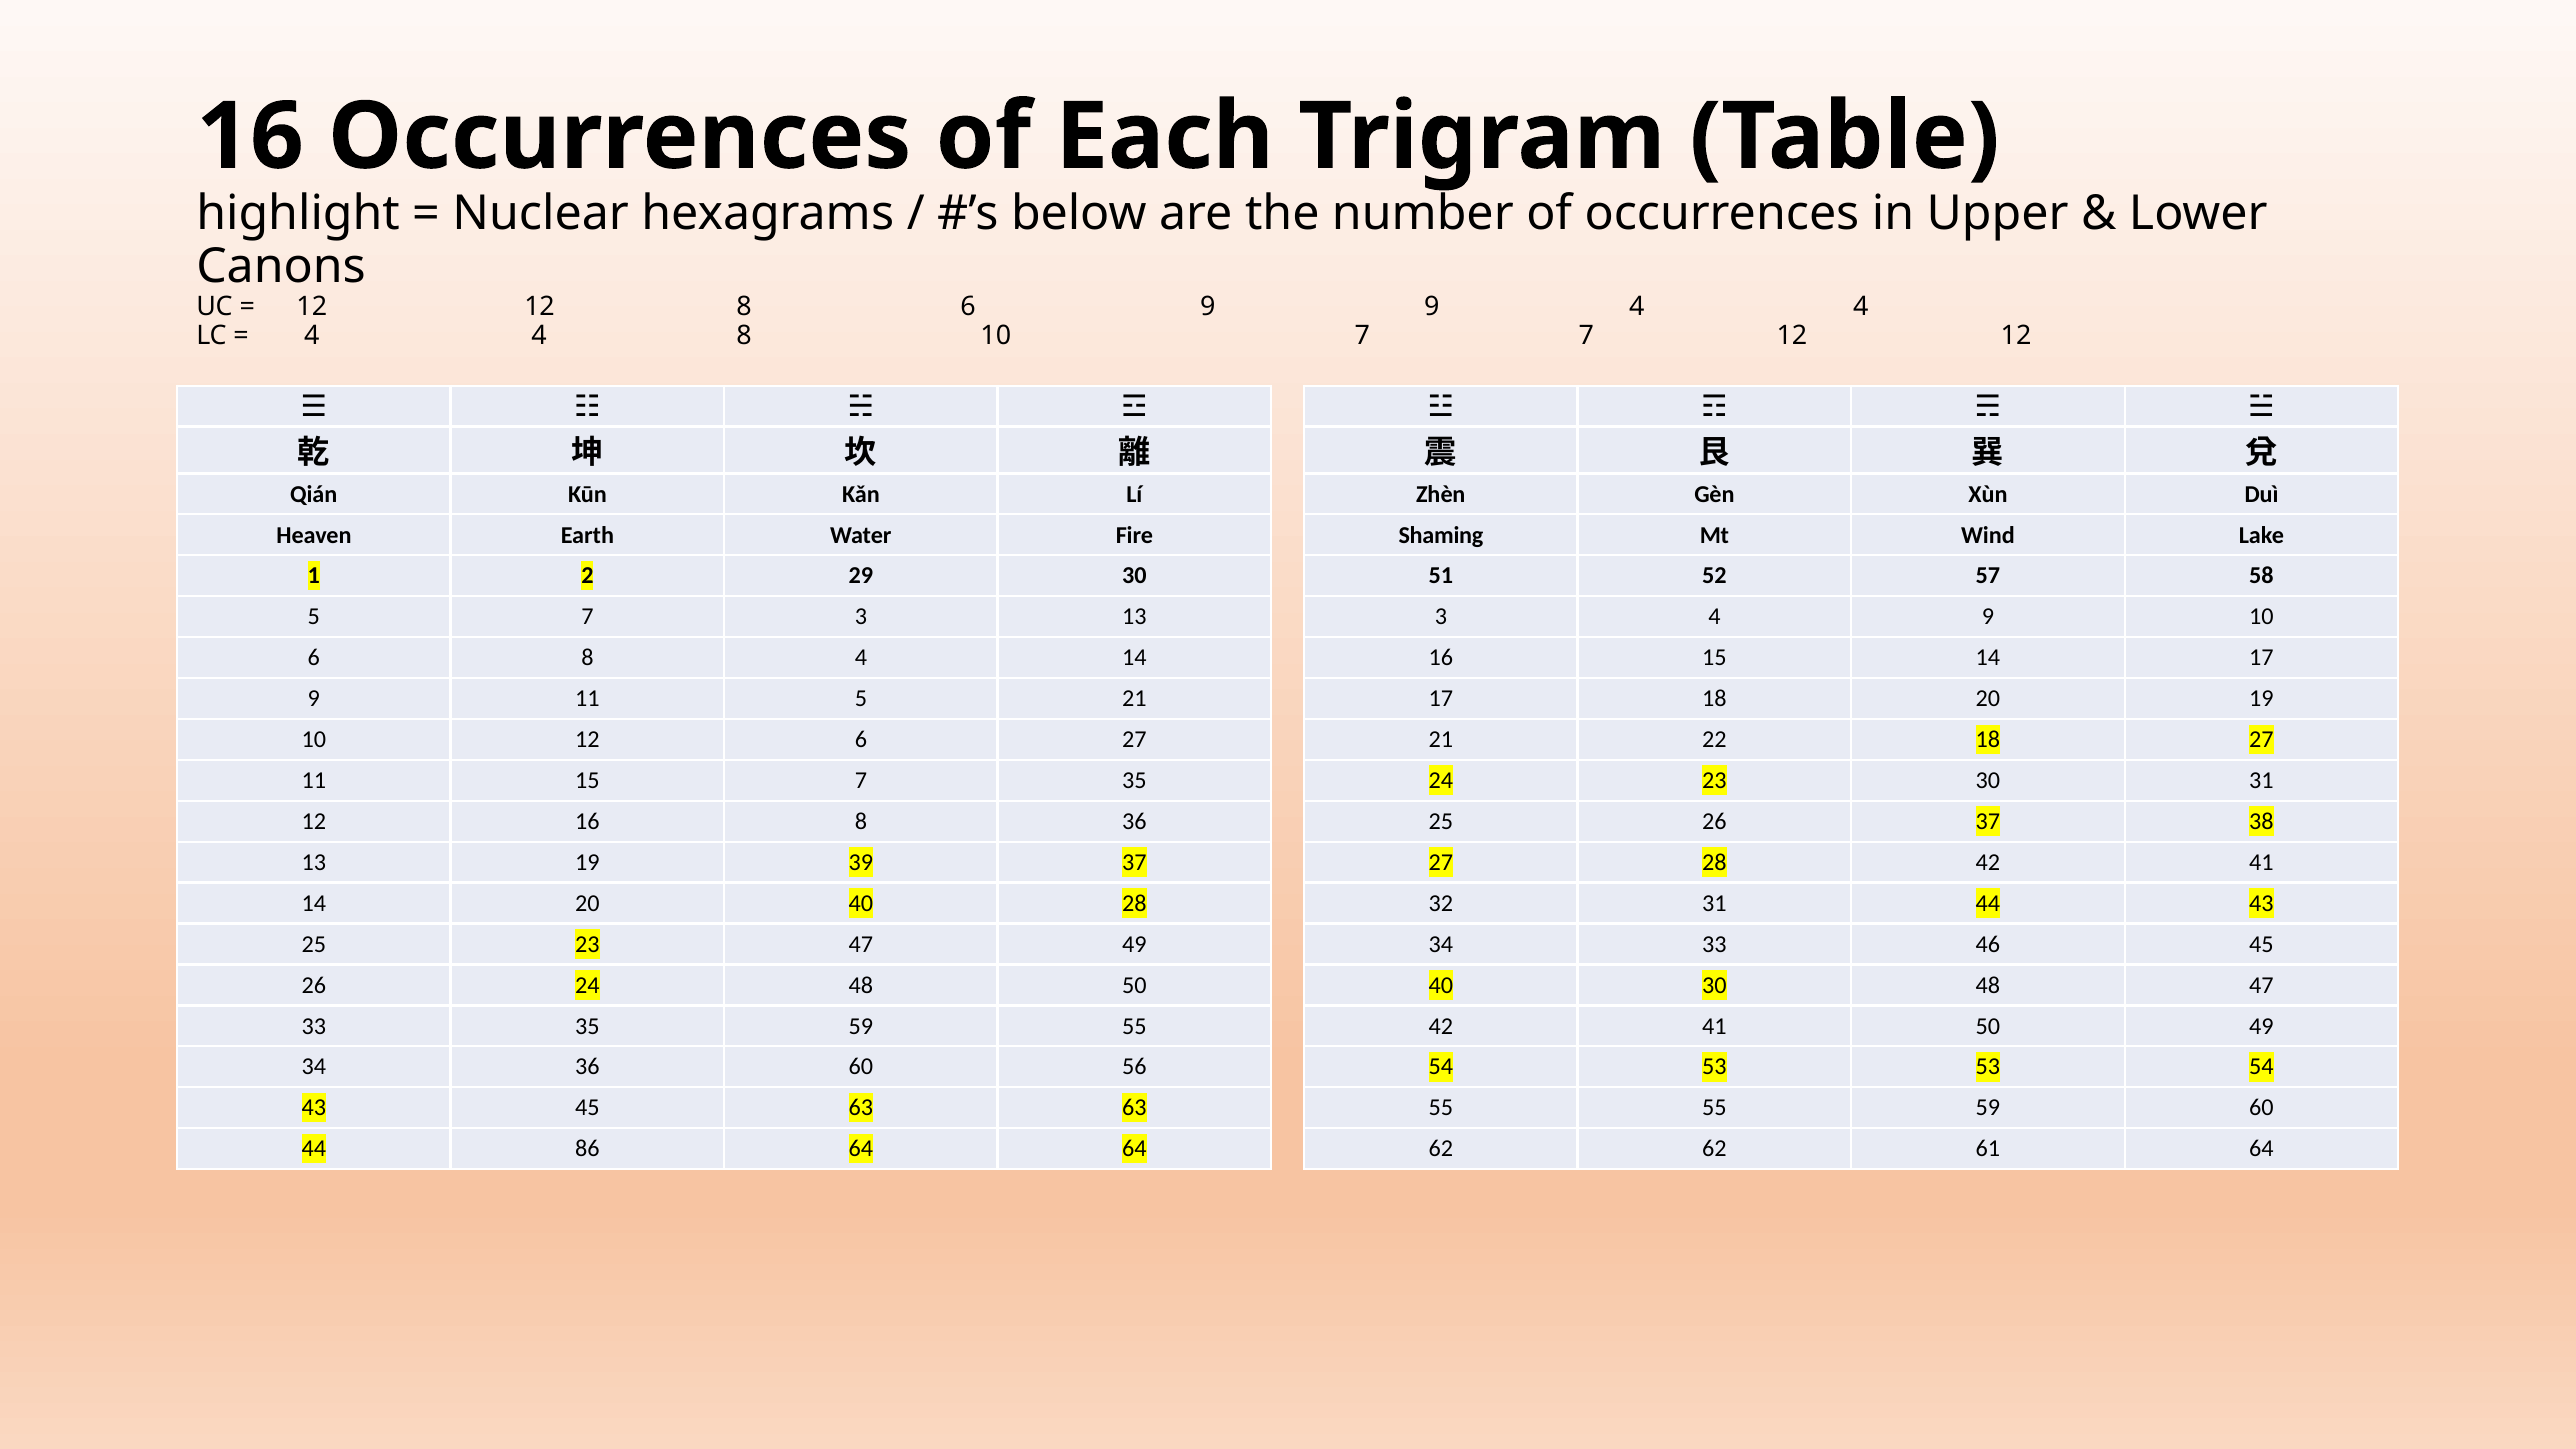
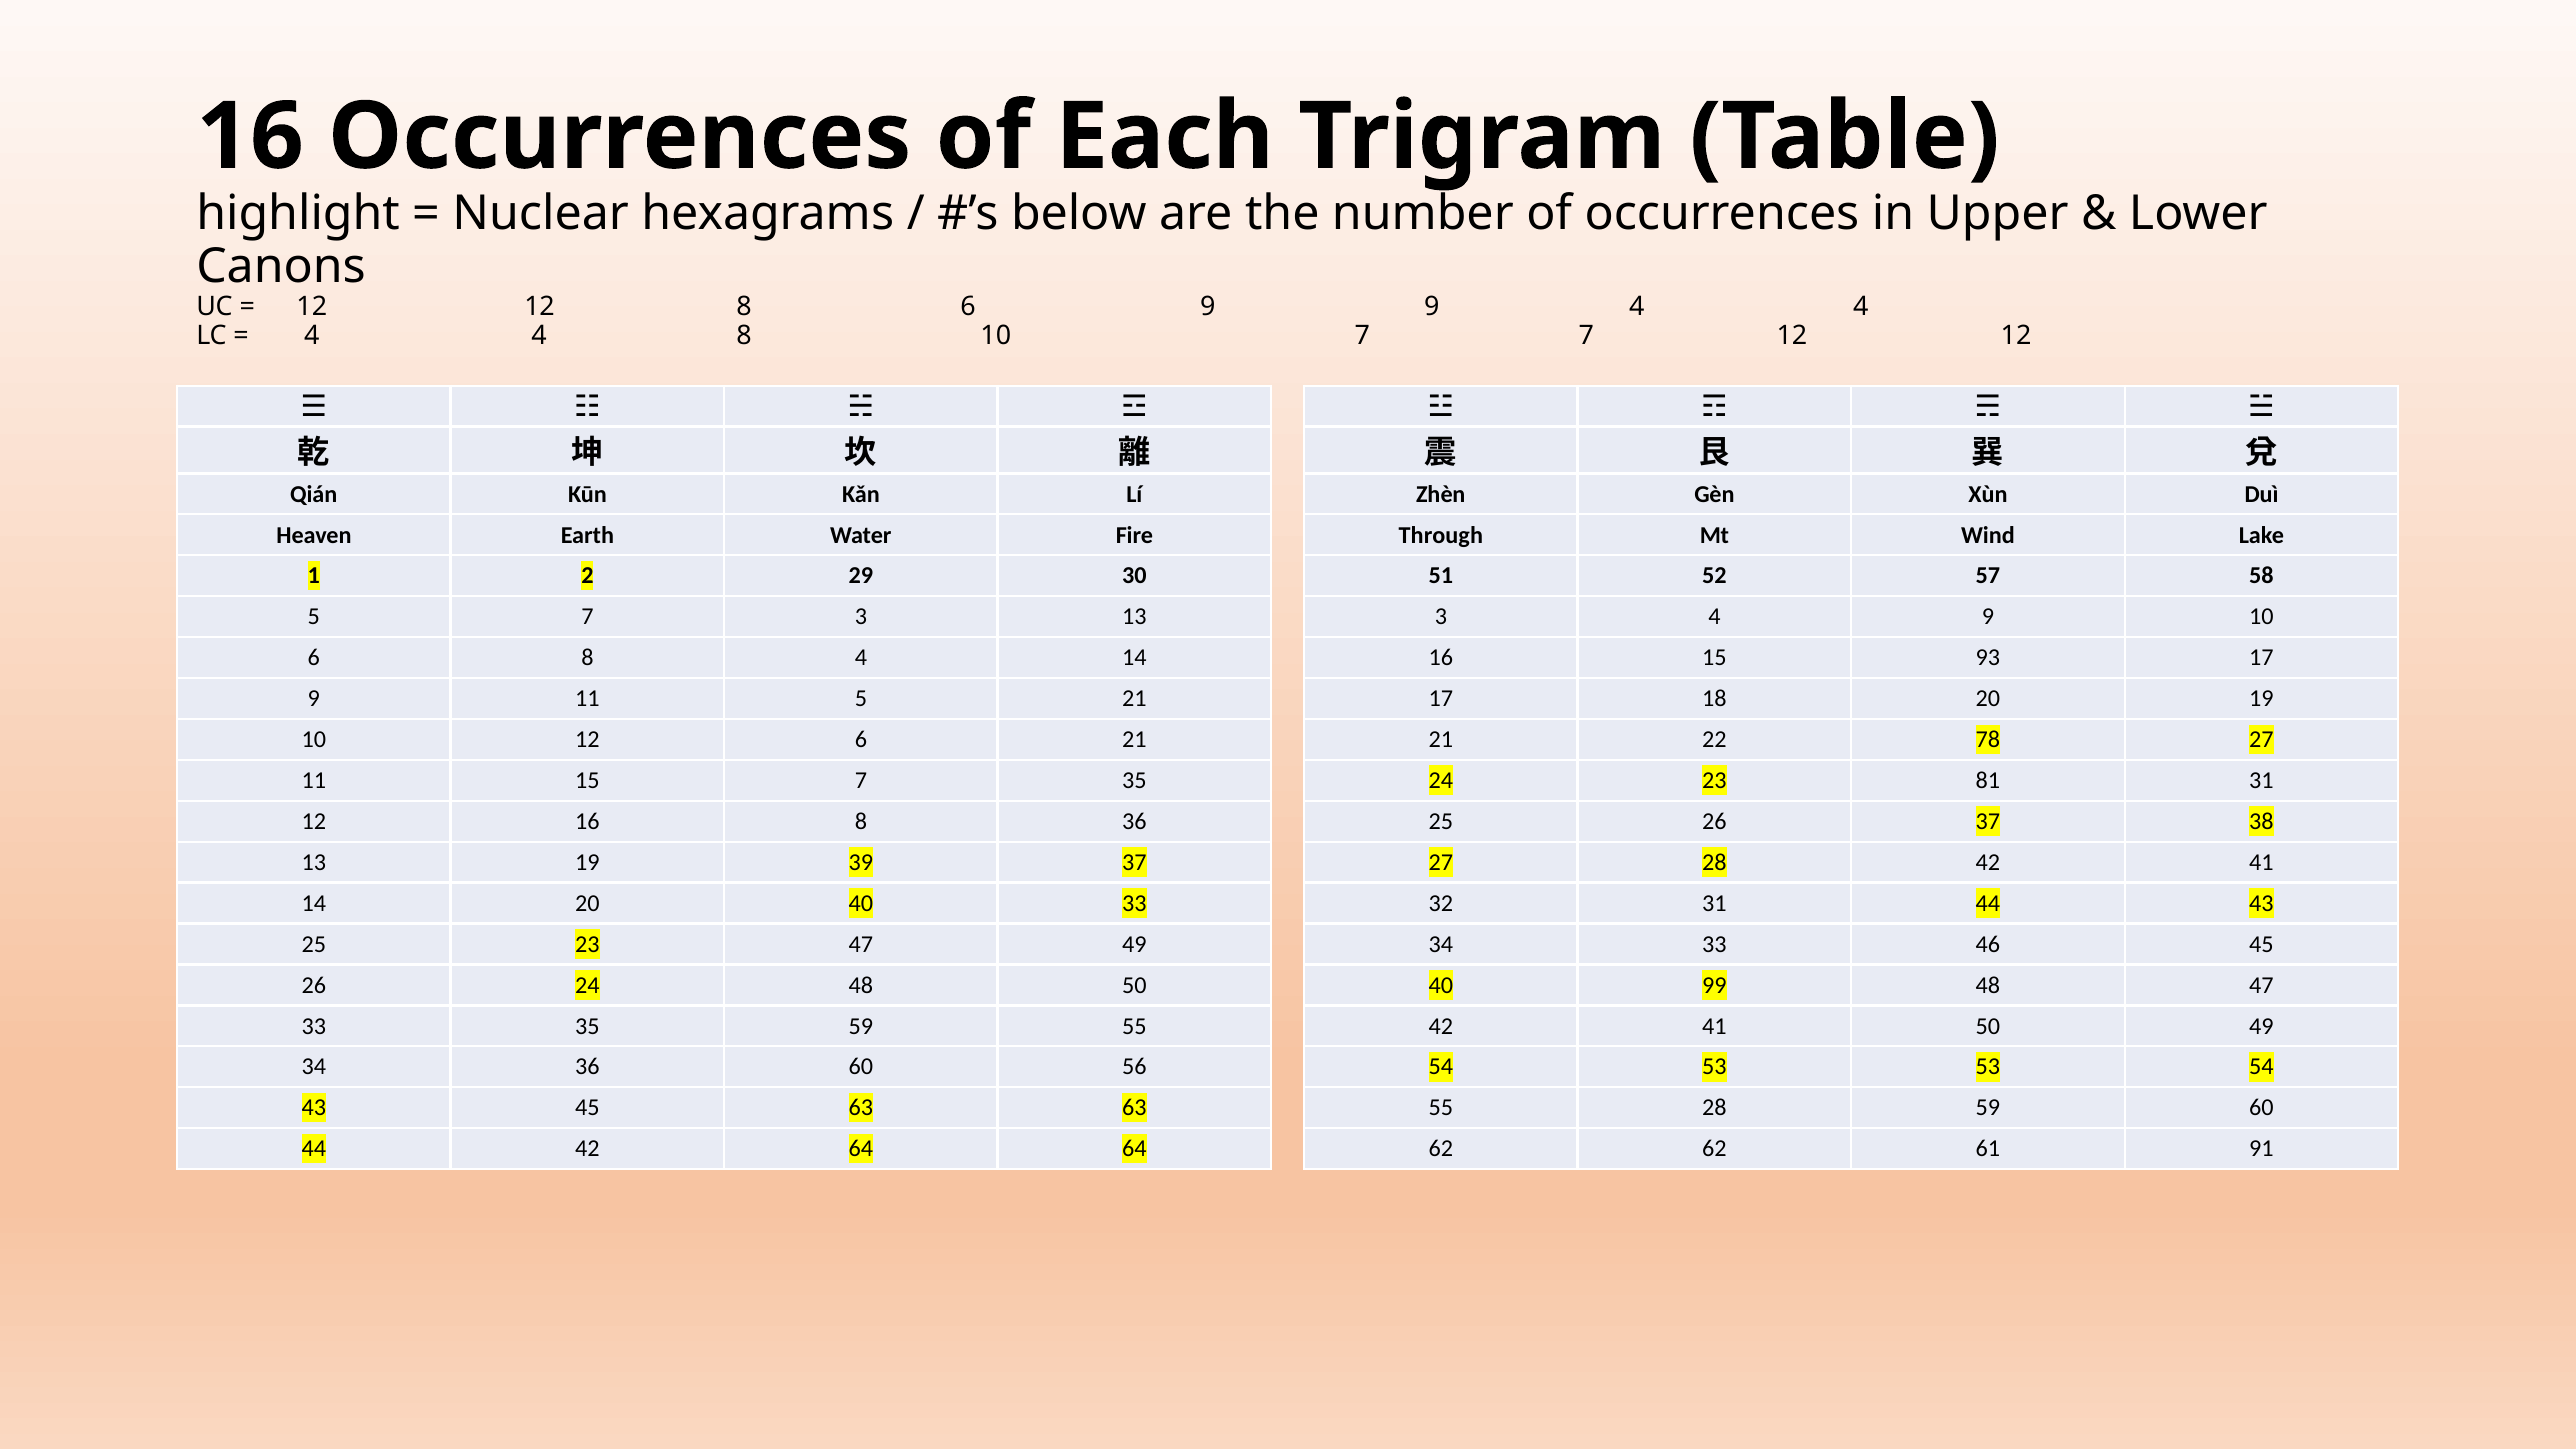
Shaming: Shaming -> Through
15 14: 14 -> 93
6 27: 27 -> 21
22 18: 18 -> 78
23 30: 30 -> 81
40 28: 28 -> 33
40 30: 30 -> 99
55 55: 55 -> 28
44 86: 86 -> 42
61 64: 64 -> 91
